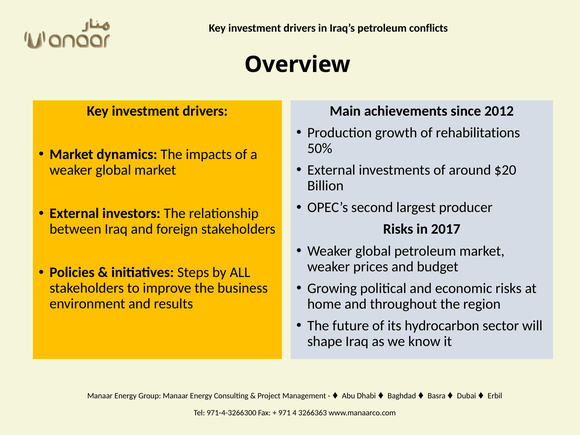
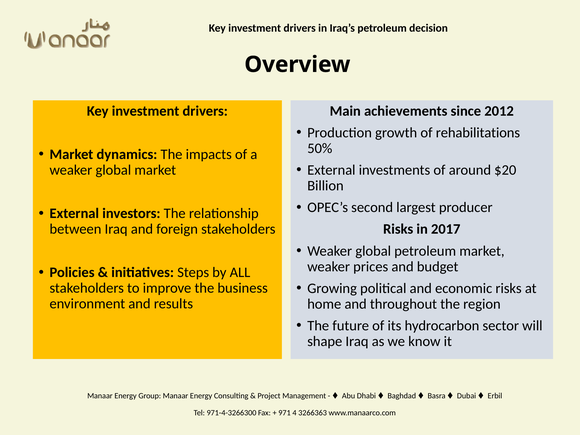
conflicts: conflicts -> decision
